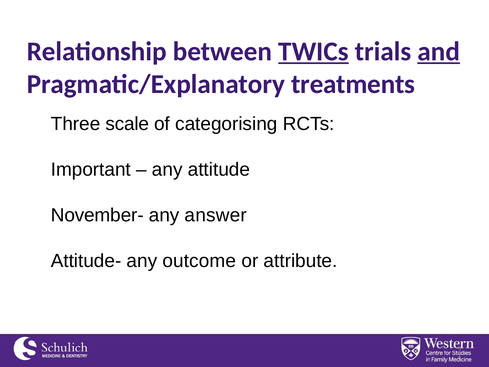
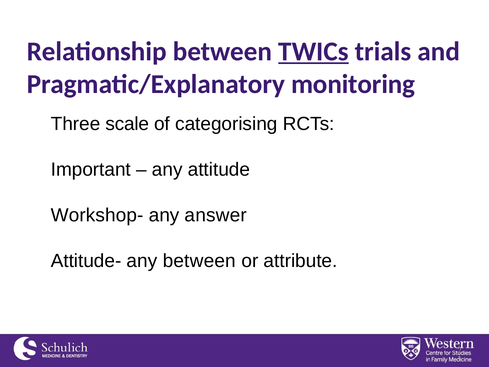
and underline: present -> none
treatments: treatments -> monitoring
November-: November- -> Workshop-
any outcome: outcome -> between
